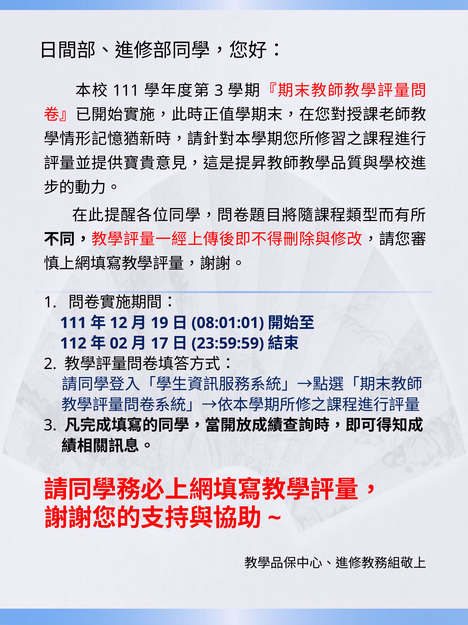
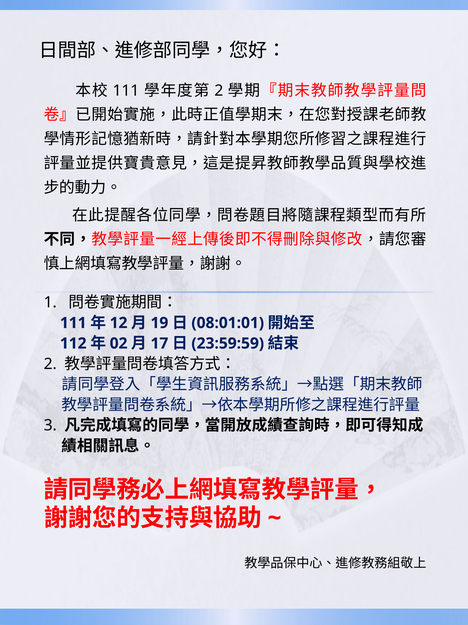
3 at (219, 90): 3 -> 2
